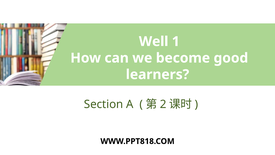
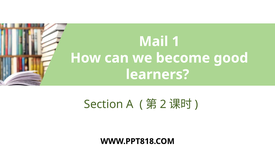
Well: Well -> Mail
